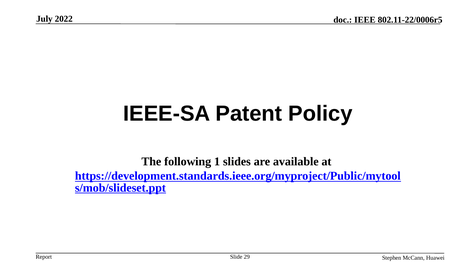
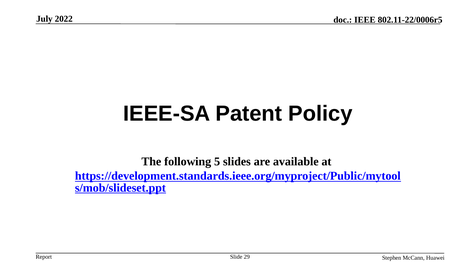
1: 1 -> 5
